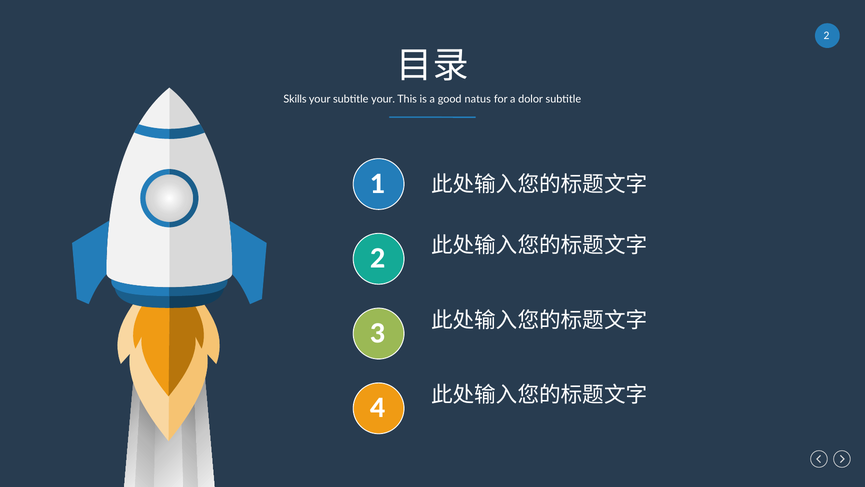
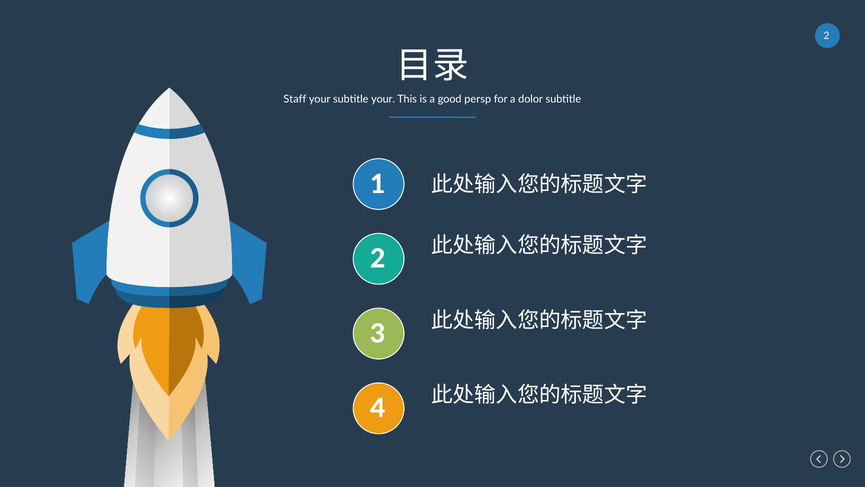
Skills: Skills -> Staff
natus: natus -> persp
